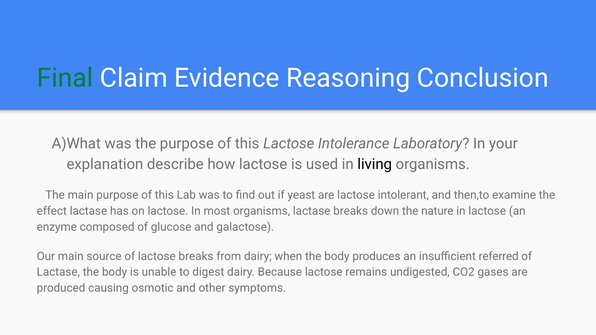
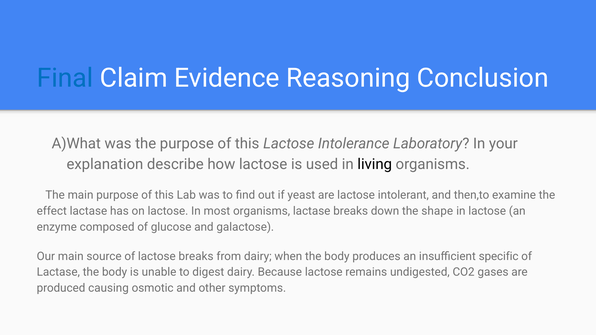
Final colour: green -> blue
nature: nature -> shape
referred: referred -> specific
